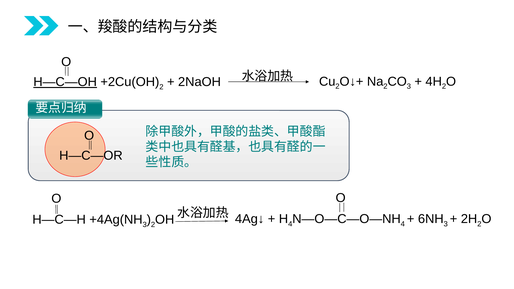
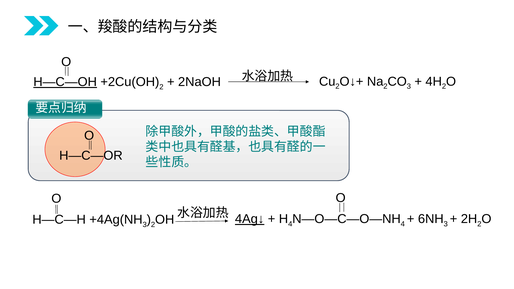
4Ag↓ underline: none -> present
